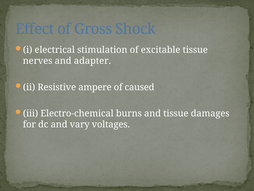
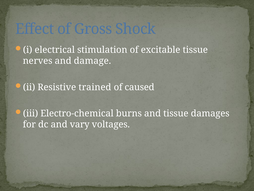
adapter: adapter -> damage
ampere: ampere -> trained
